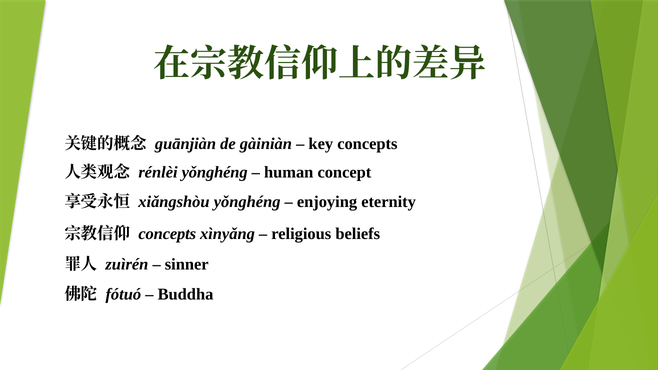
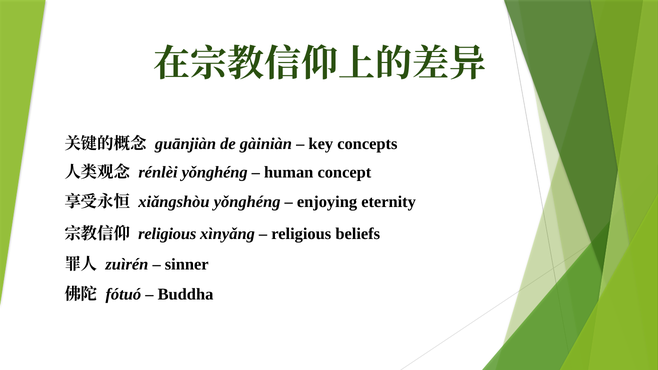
concepts at (167, 234): concepts -> religious
